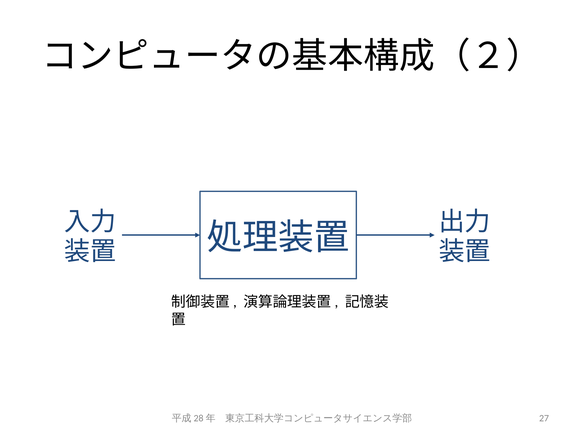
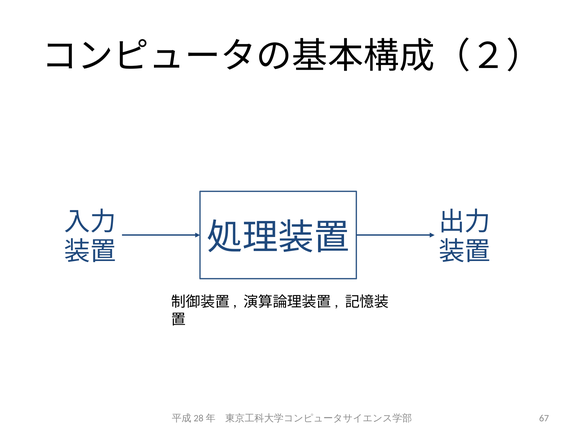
27: 27 -> 67
